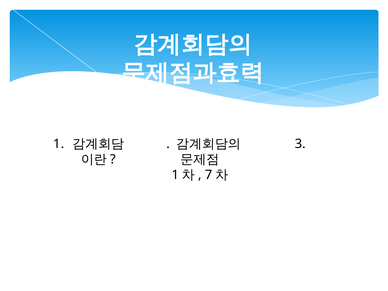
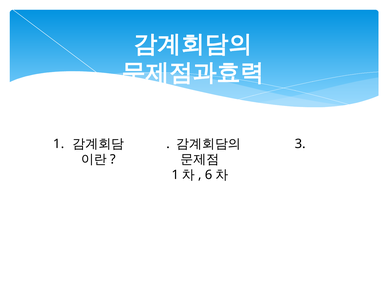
7: 7 -> 6
